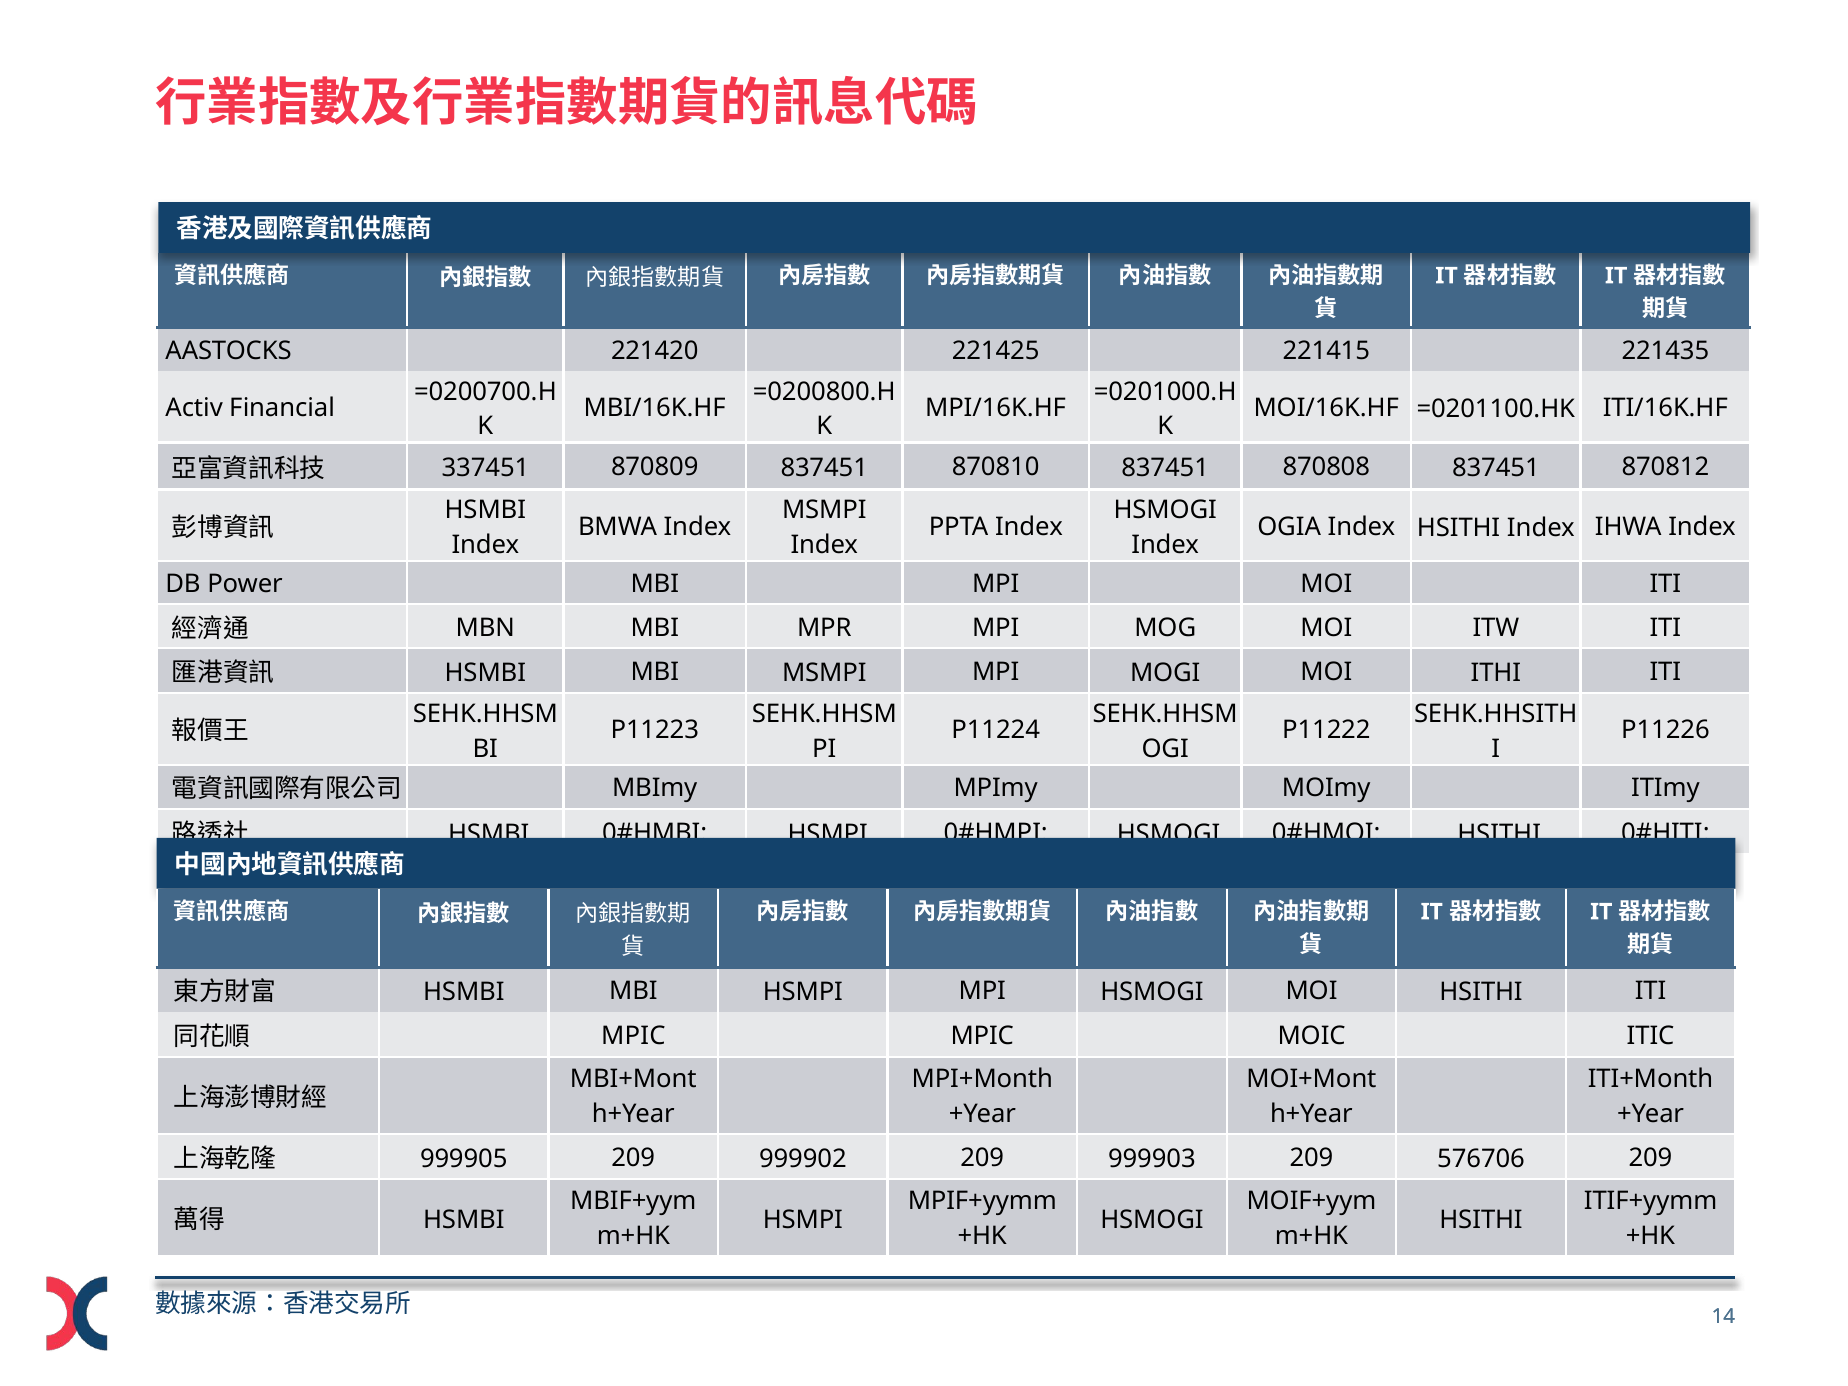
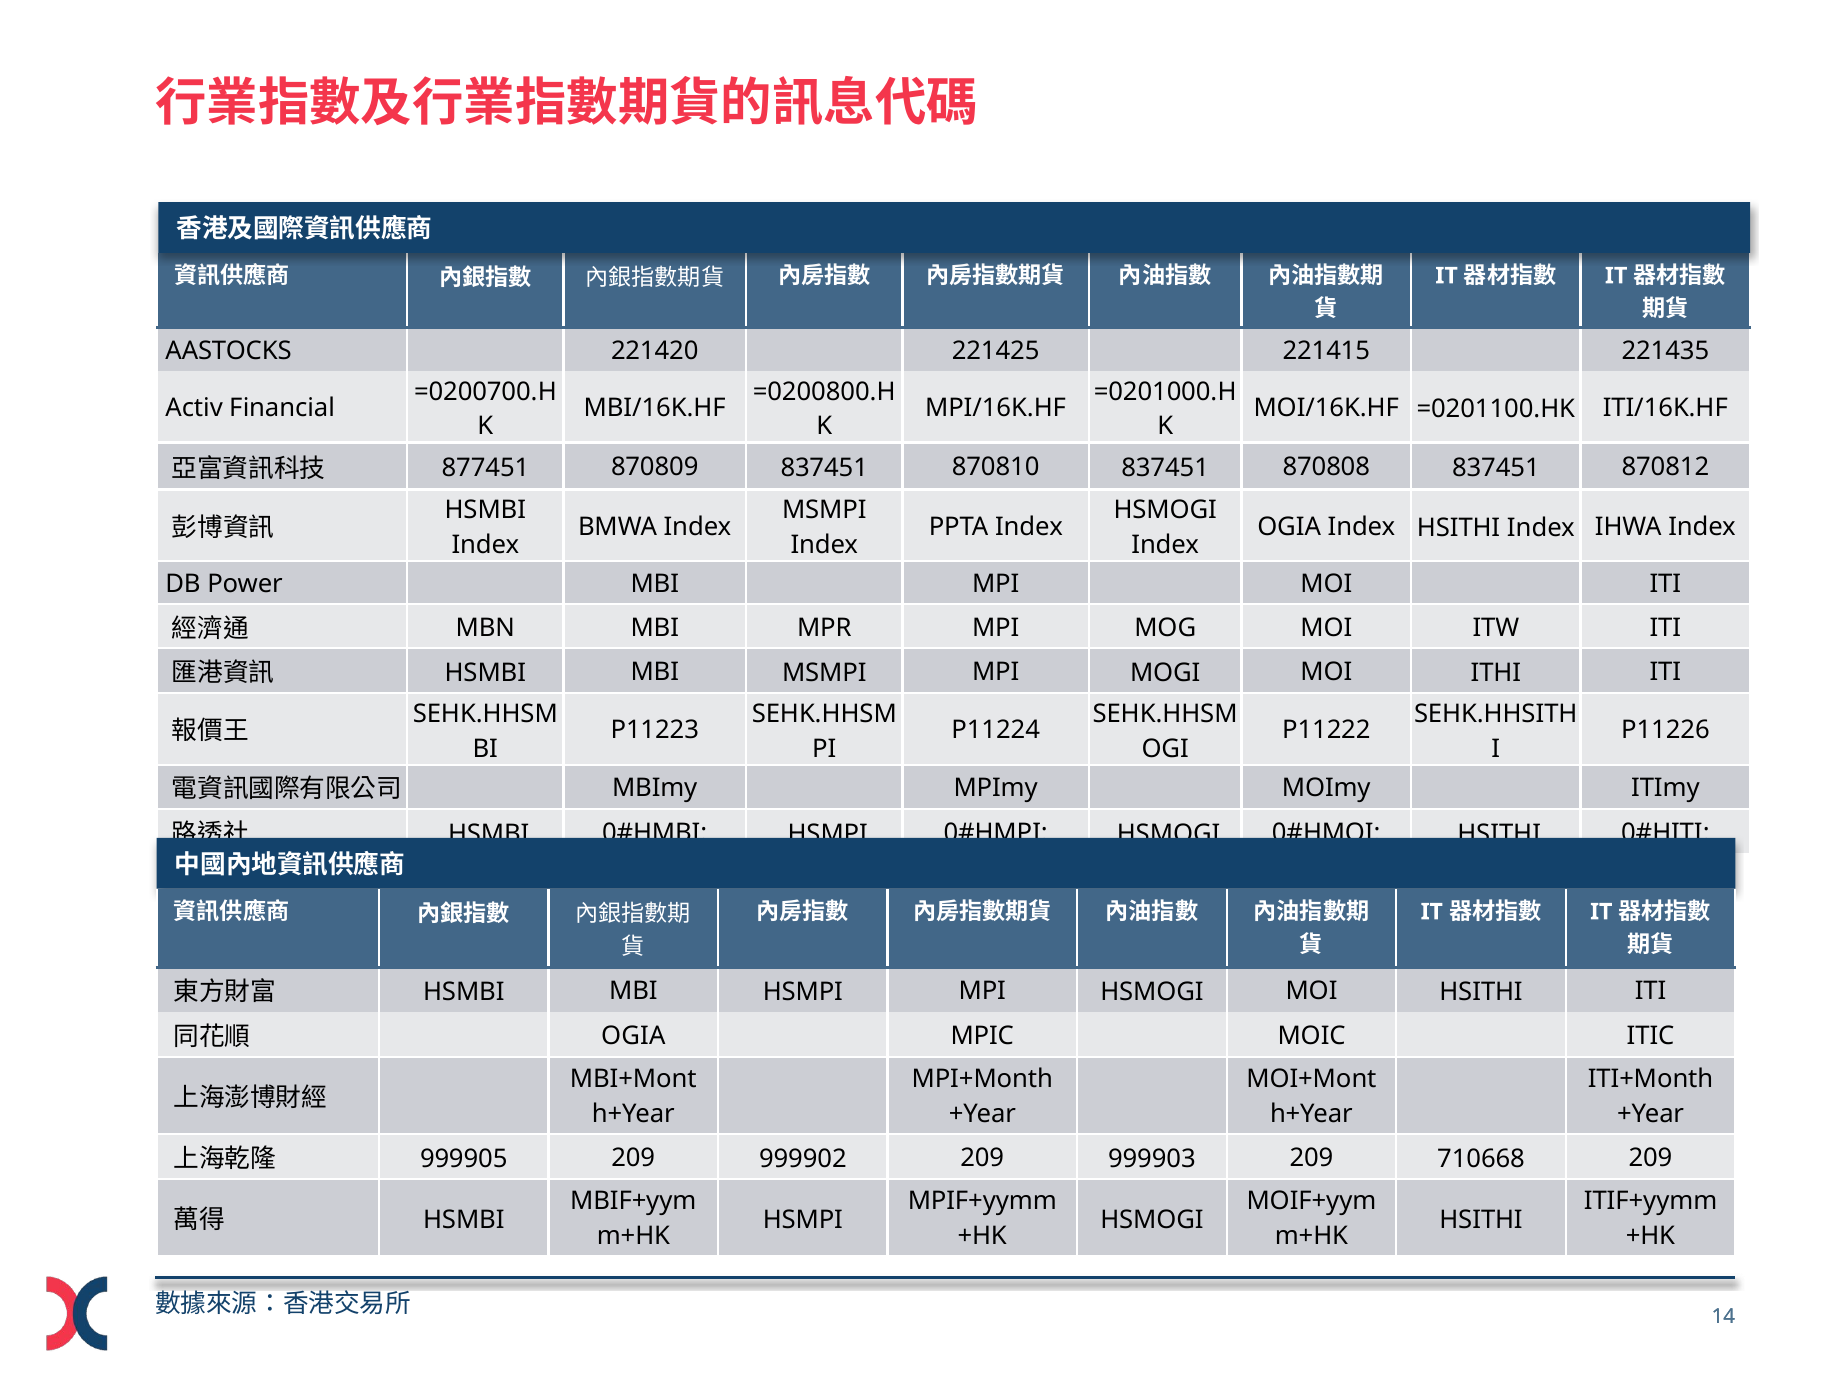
337451: 337451 -> 877451
MPIC at (633, 1036): MPIC -> OGIA
576706: 576706 -> 710668
